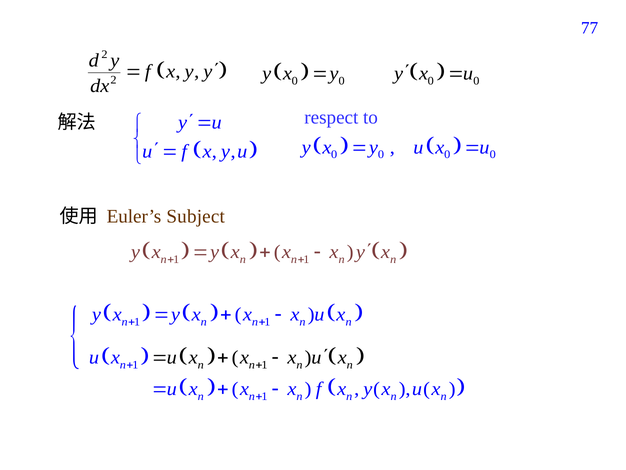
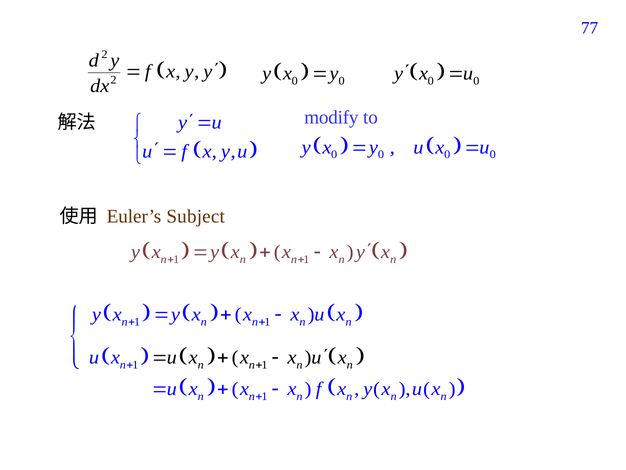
respect: respect -> modify
